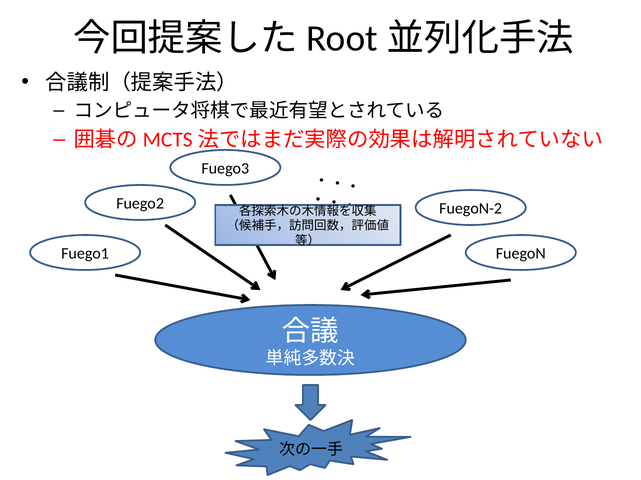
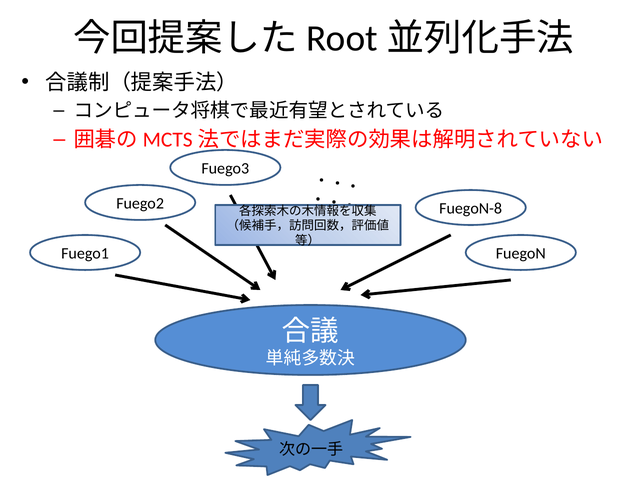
FuegoN-2: FuegoN-2 -> FuegoN-8
